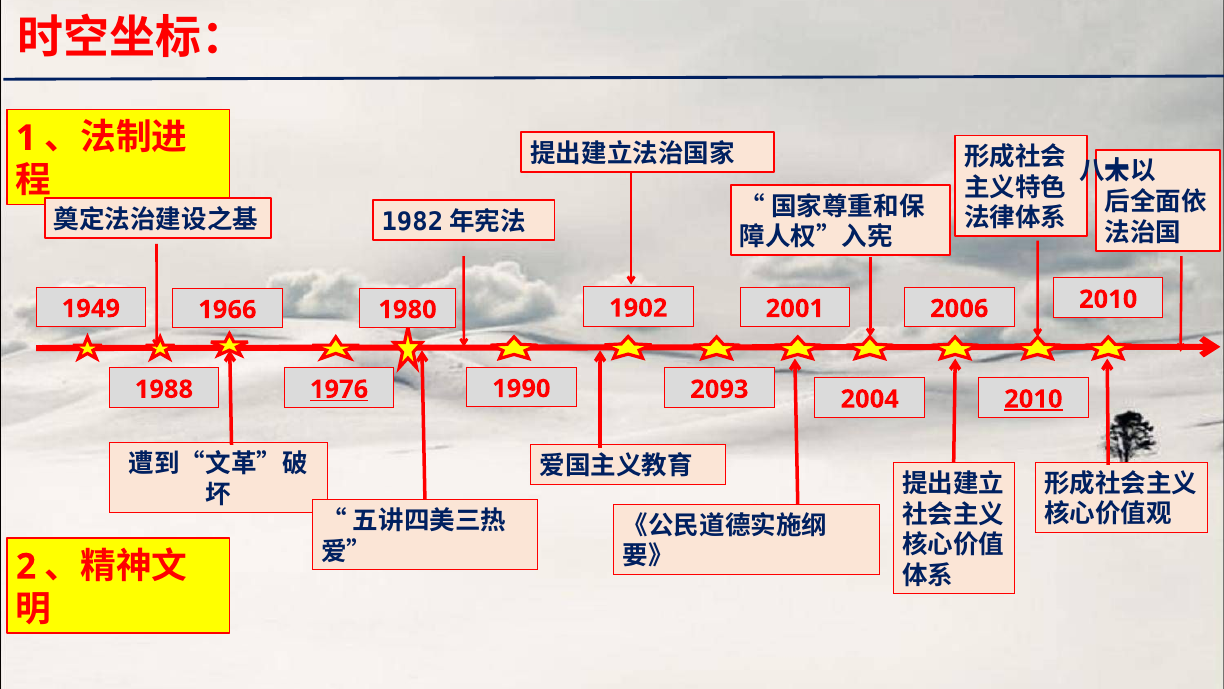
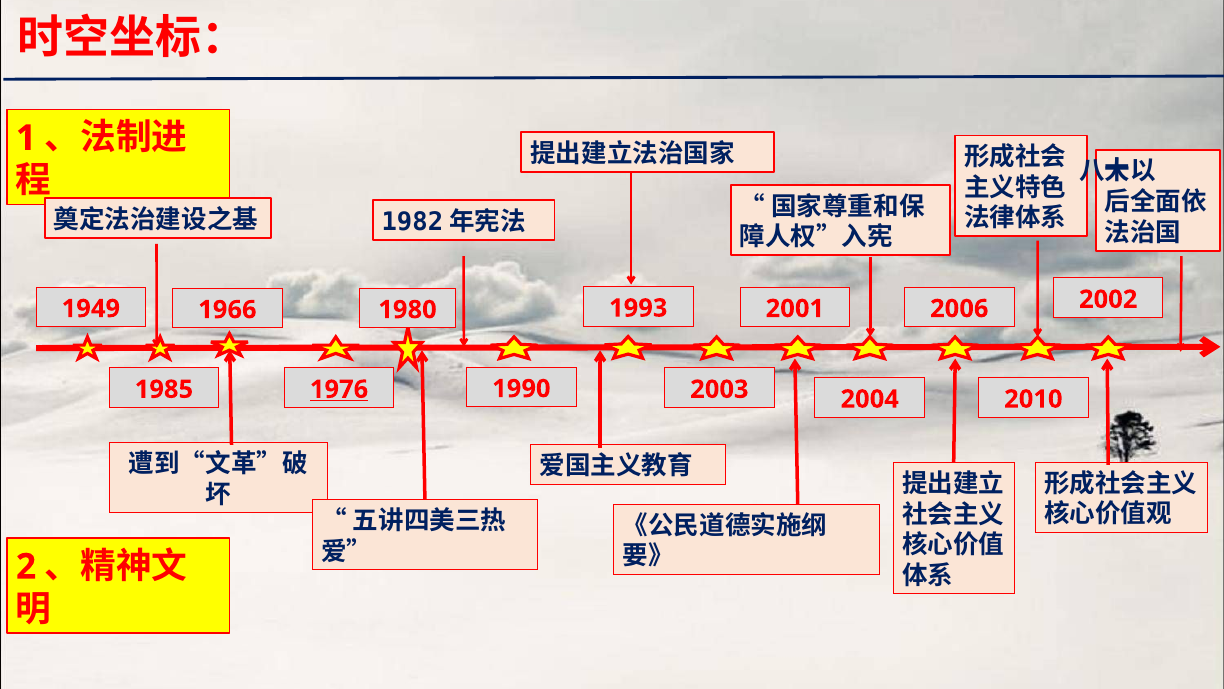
1902: 1902 -> 1993
2006 2010: 2010 -> 2002
1988: 1988 -> 1985
2093: 2093 -> 2003
2010 at (1033, 399) underline: present -> none
